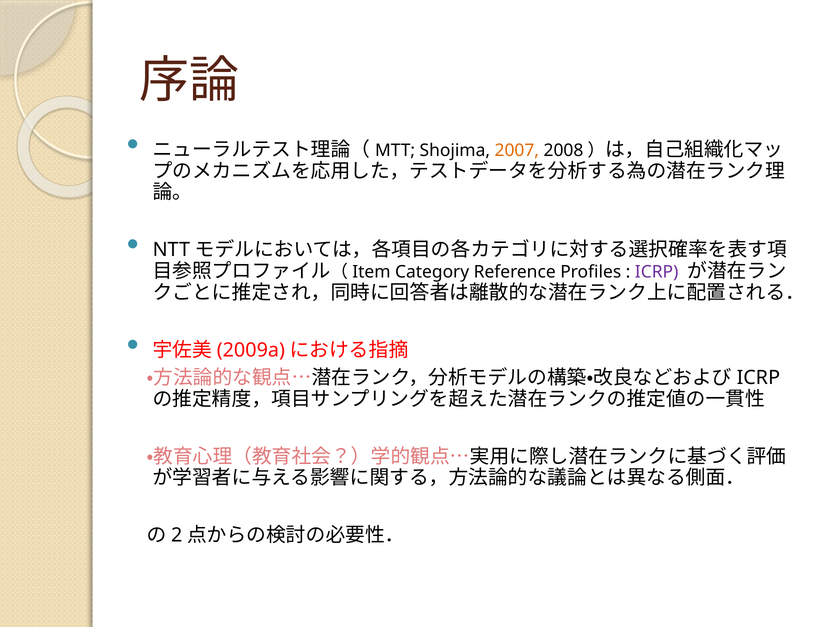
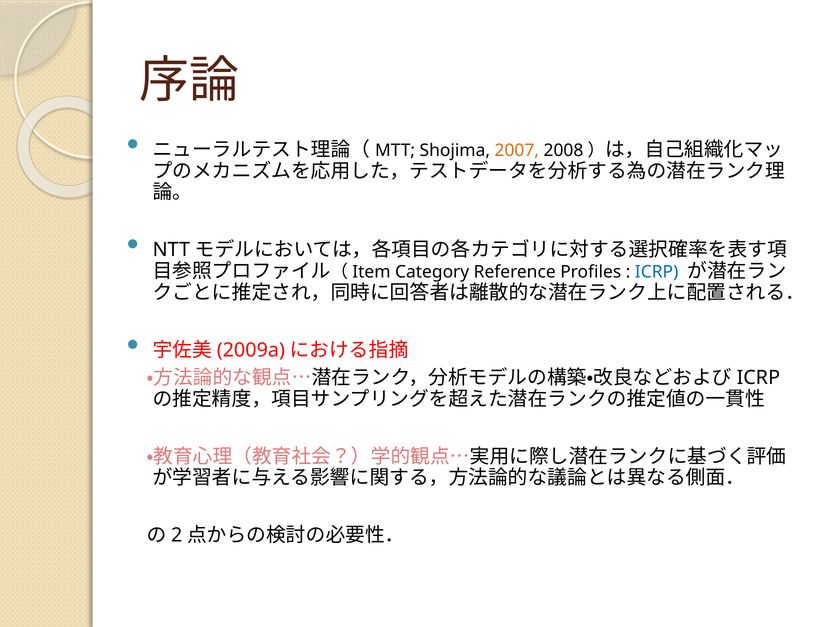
ICRP at (657, 272) colour: purple -> blue
